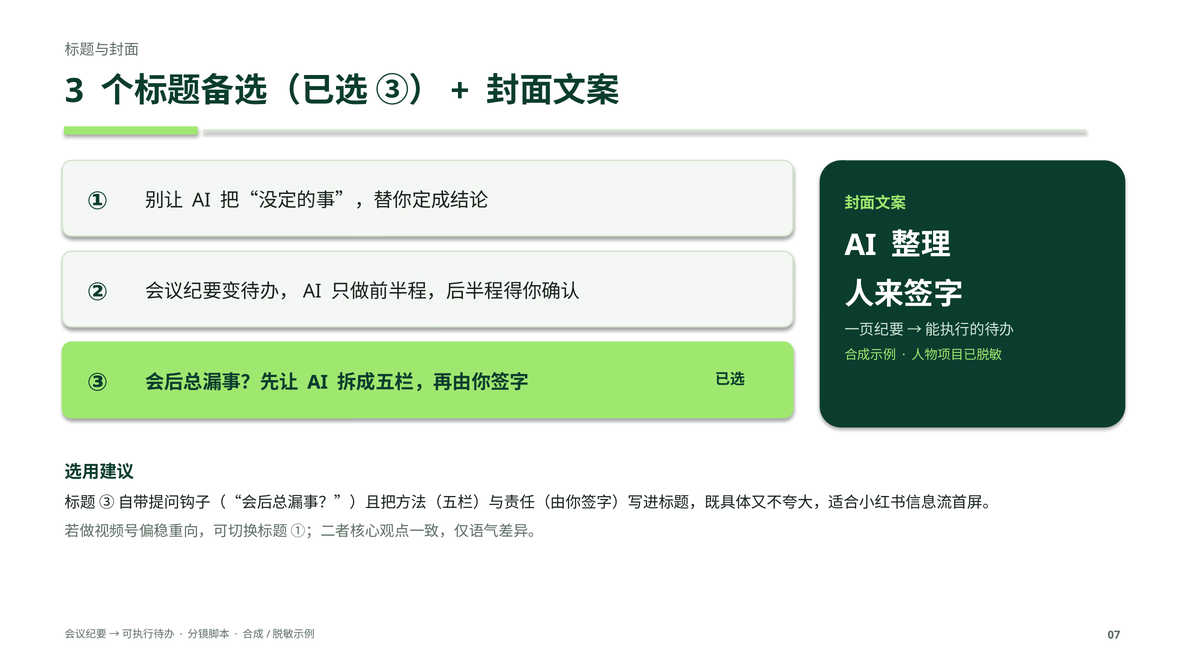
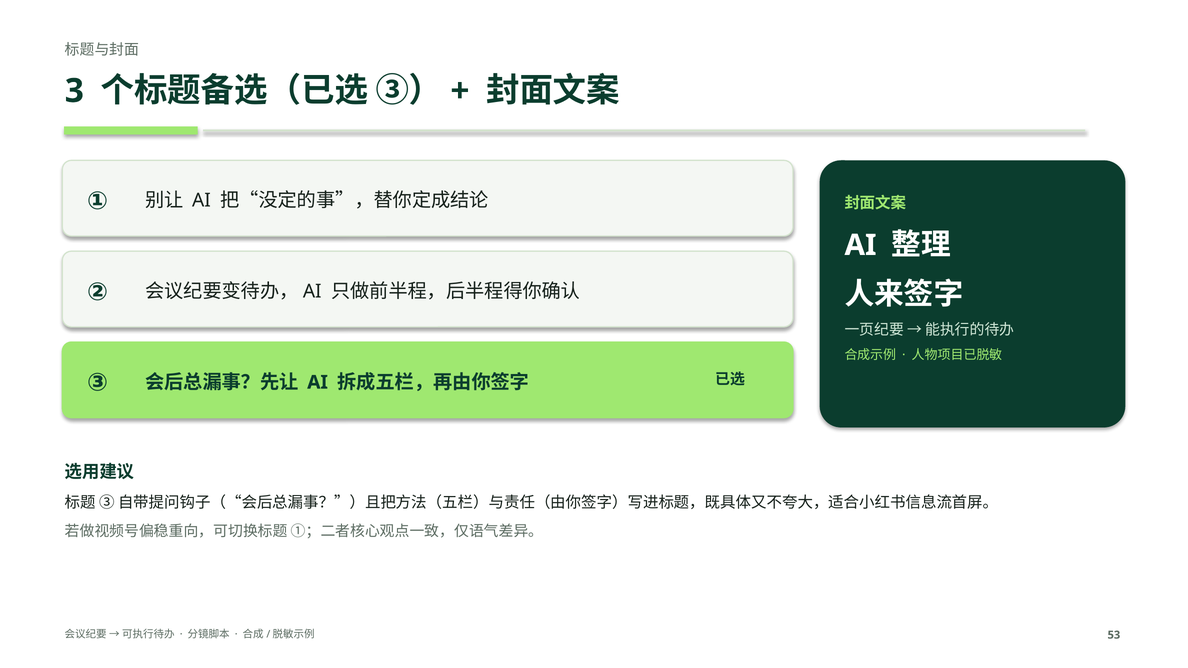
07: 07 -> 53
